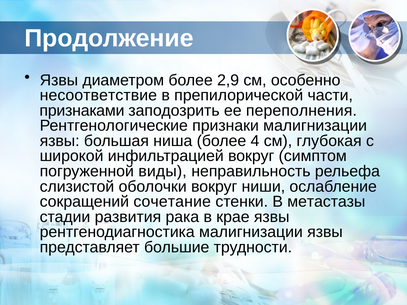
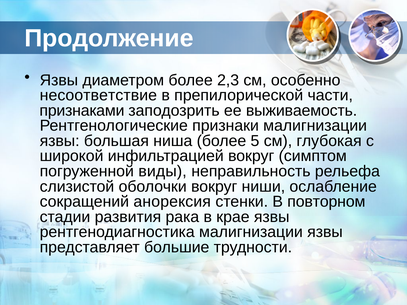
2,9: 2,9 -> 2,3
переполнения: переполнения -> выживаемость
4: 4 -> 5
сочетание: сочетание -> анорексия
метастазы: метастазы -> повторном
